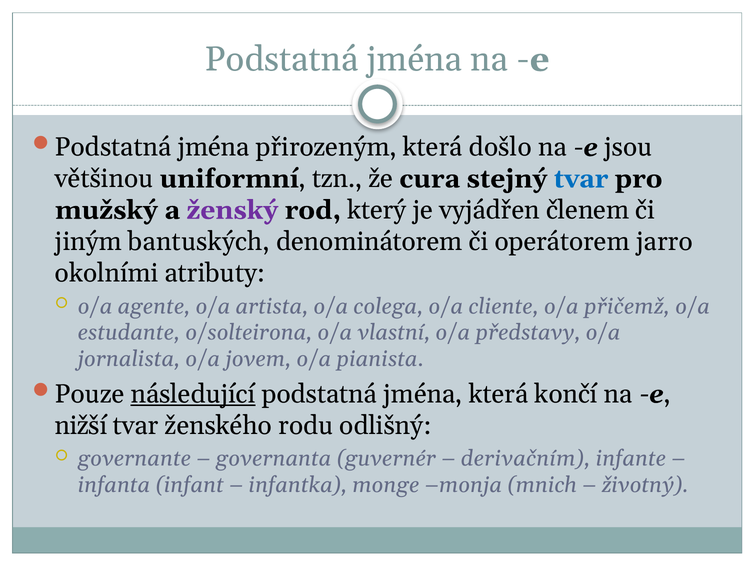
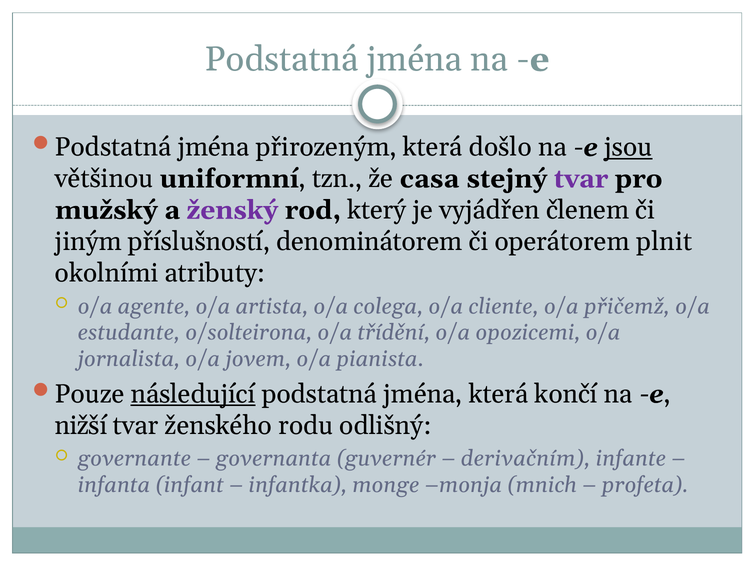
jsou underline: none -> present
cura: cura -> casa
tvar at (581, 179) colour: blue -> purple
bantuských: bantuských -> příslušností
jarro: jarro -> plnit
vlastní: vlastní -> třídění
představy: představy -> opozicemi
životný: životný -> profeta
